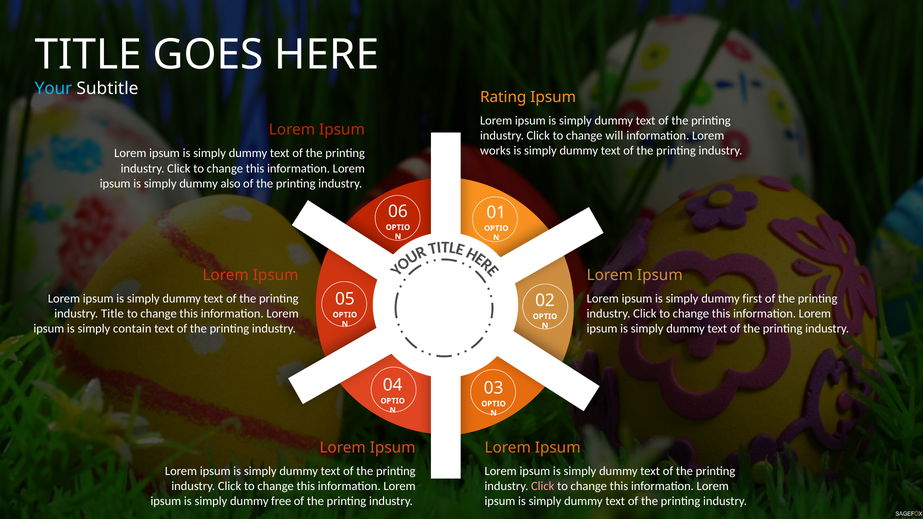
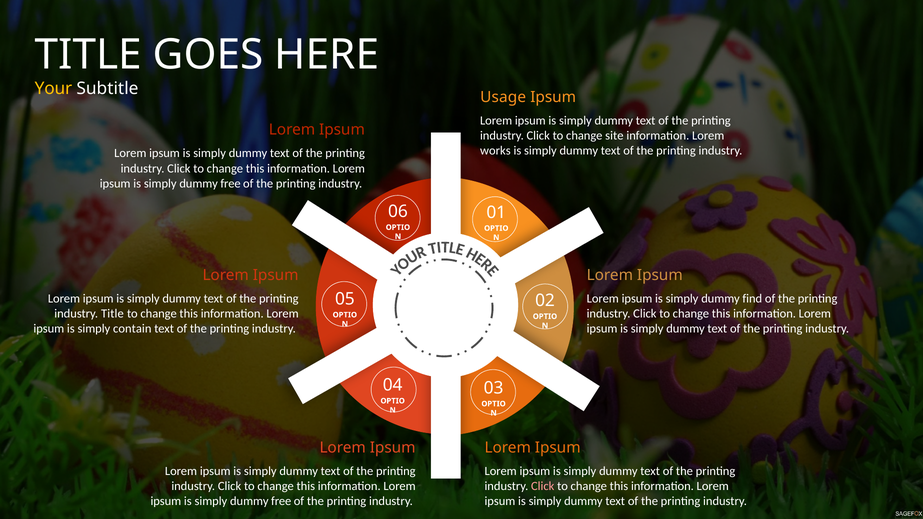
Your colour: light blue -> yellow
Rating: Rating -> Usage
will: will -> site
also at (231, 183): also -> free
first: first -> find
